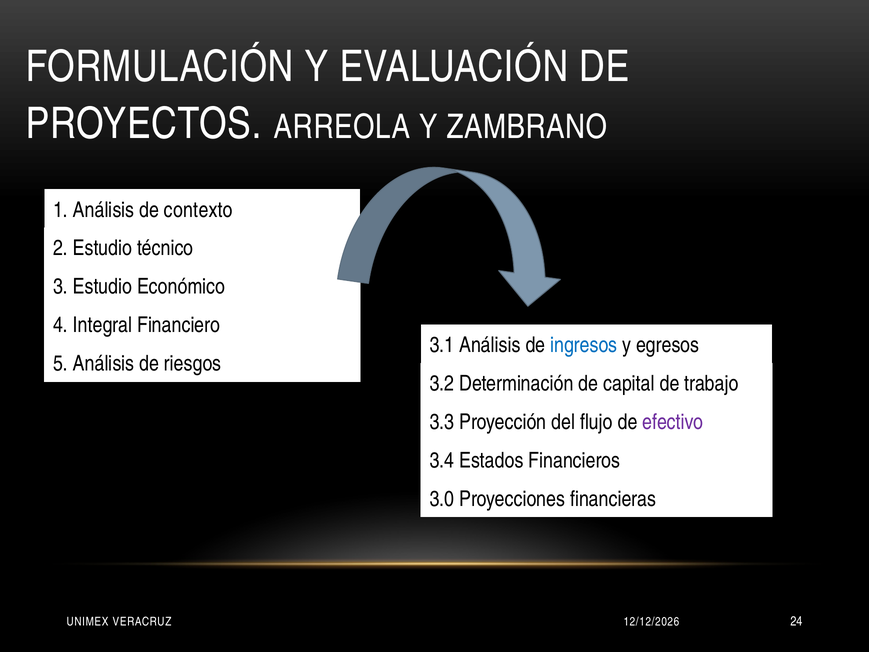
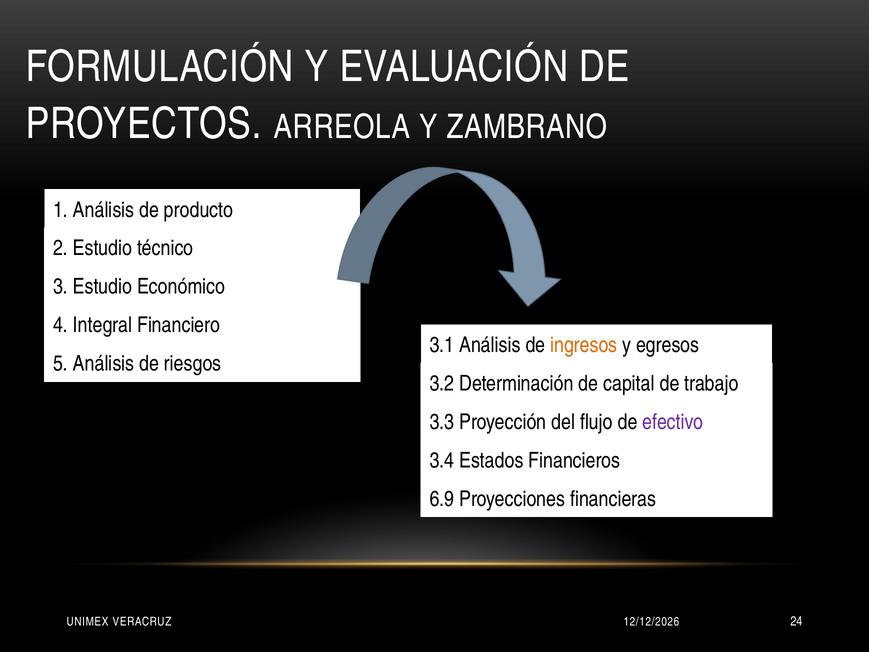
contexto: contexto -> producto
ingresos colour: blue -> orange
3.0: 3.0 -> 6.9
